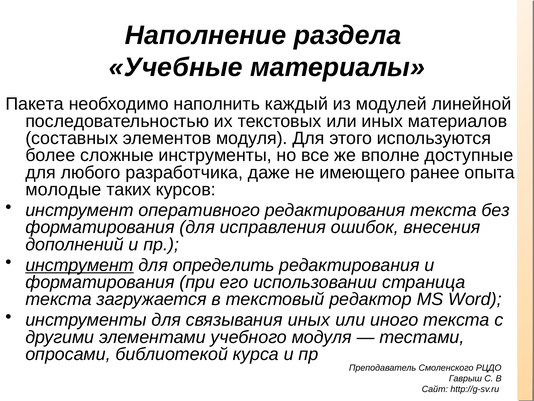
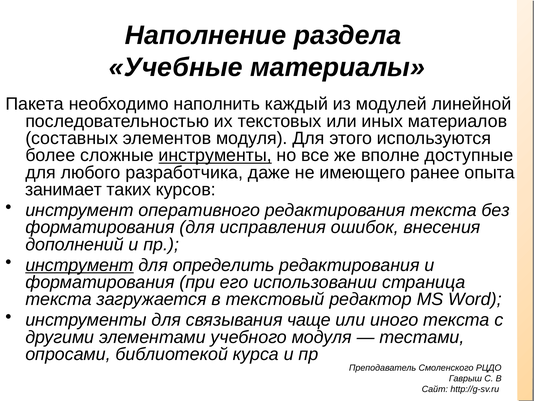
инструменты at (215, 155) underline: none -> present
молодые: молодые -> занимает
связывания иных: иных -> чаще
